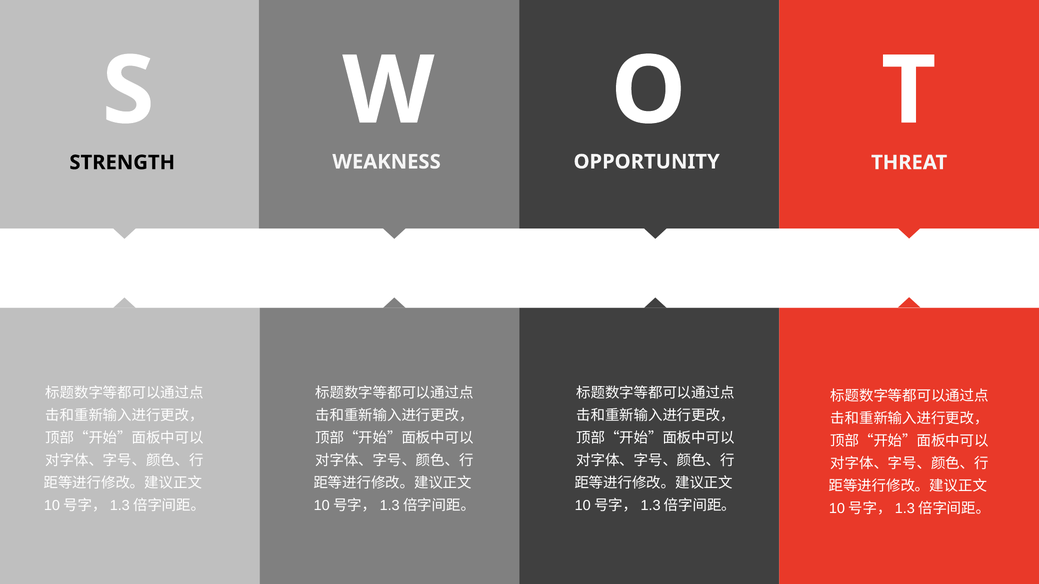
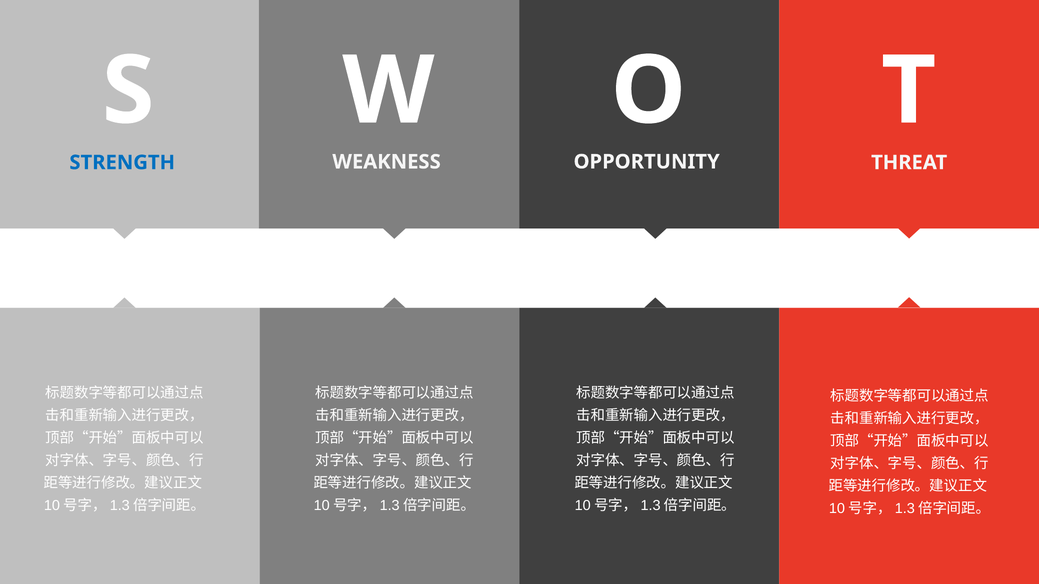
STRENGTH colour: black -> blue
